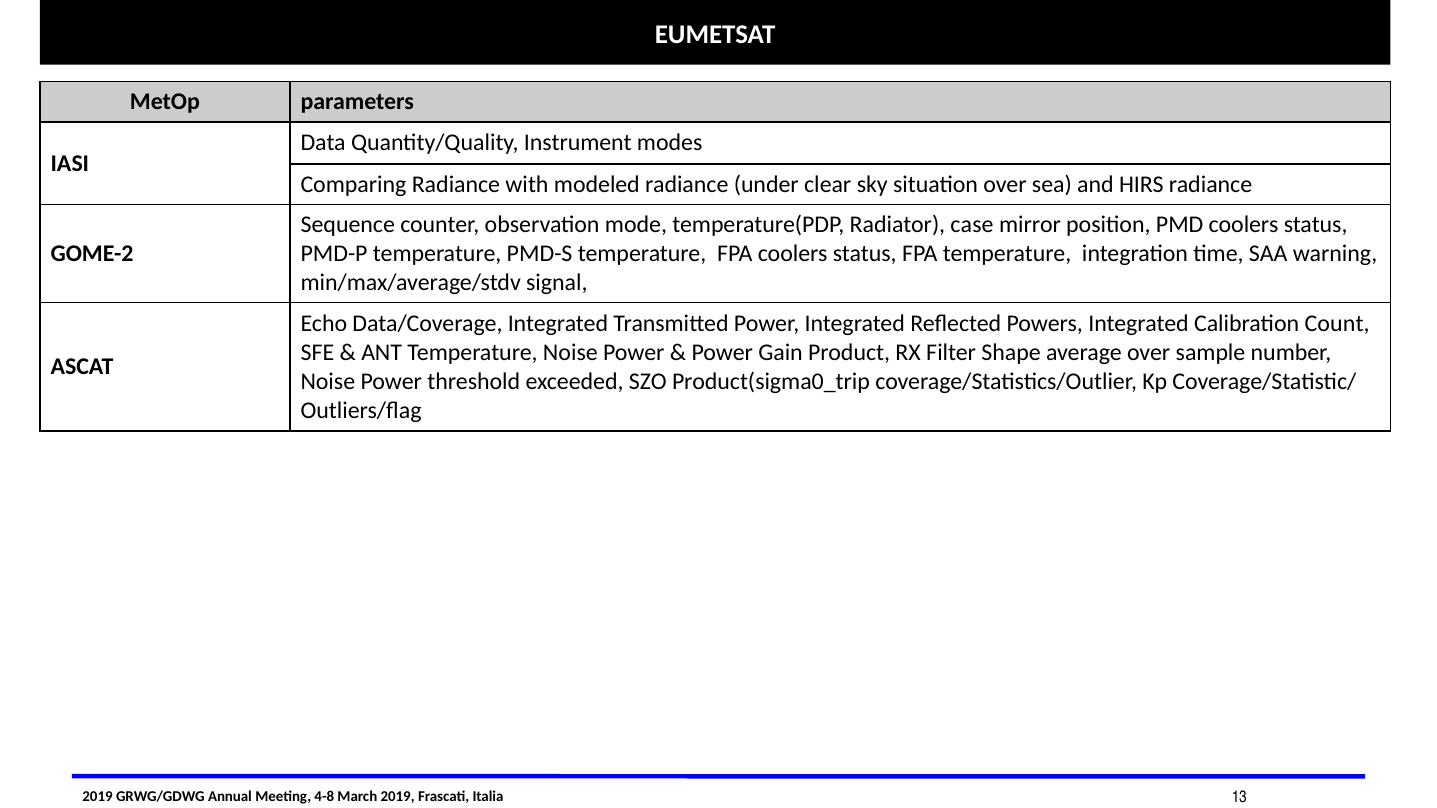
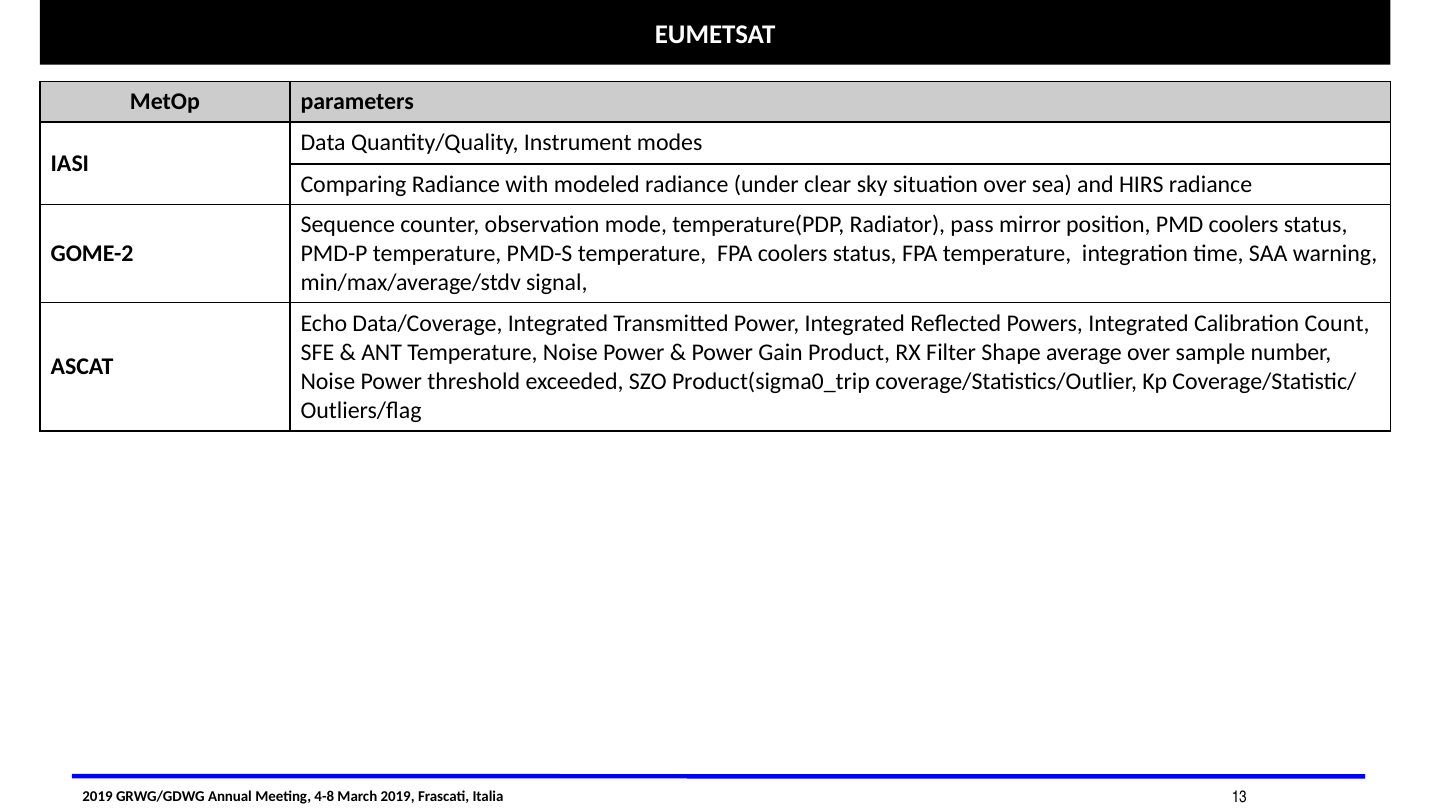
case: case -> pass
